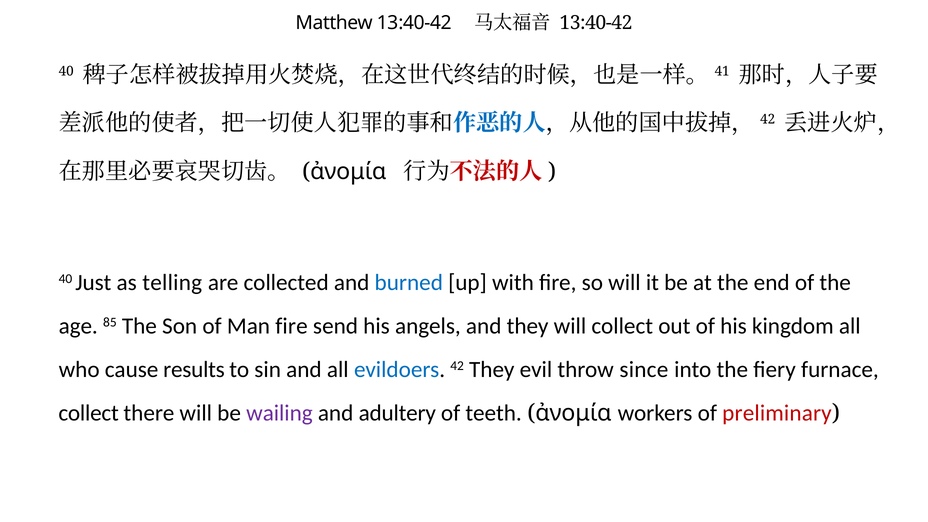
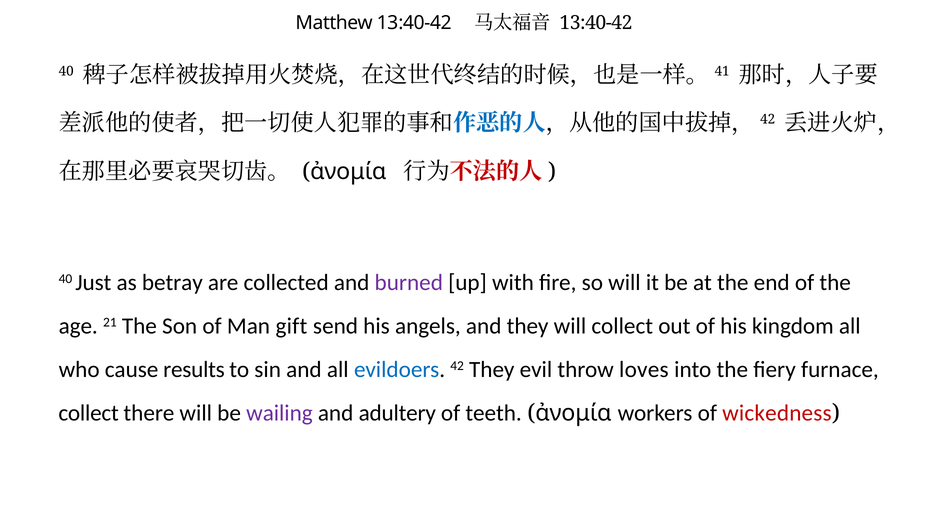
telling: telling -> betray
burned colour: blue -> purple
85: 85 -> 21
Man fire: fire -> gift
since: since -> loves
preliminary: preliminary -> wickedness
